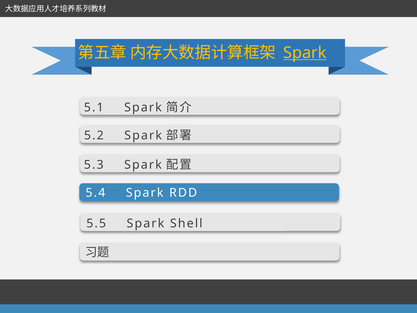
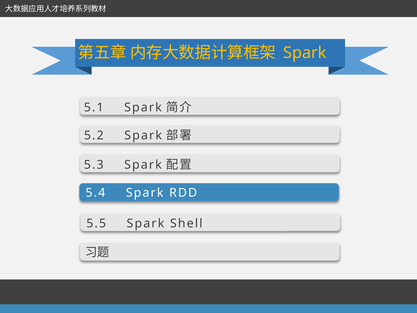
Spark at (305, 53) underline: present -> none
